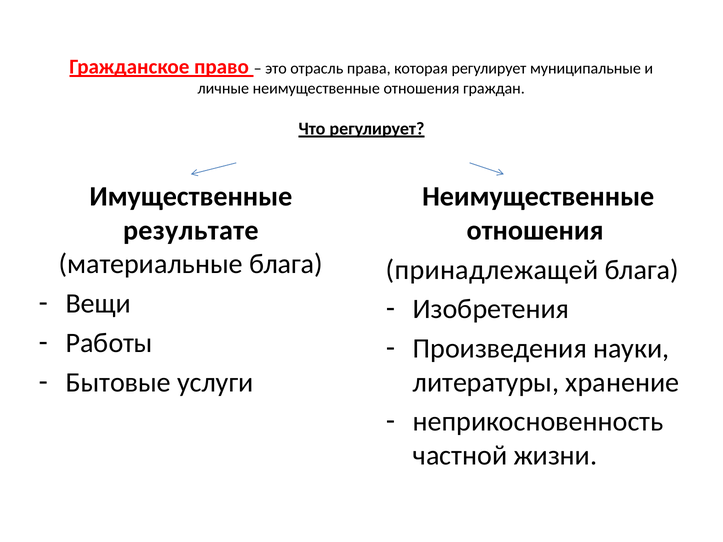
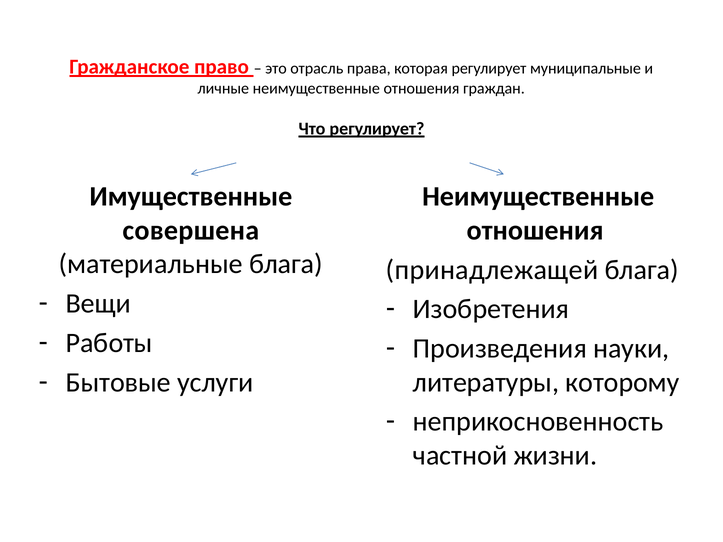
результате: результате -> совершена
хранение: хранение -> которому
